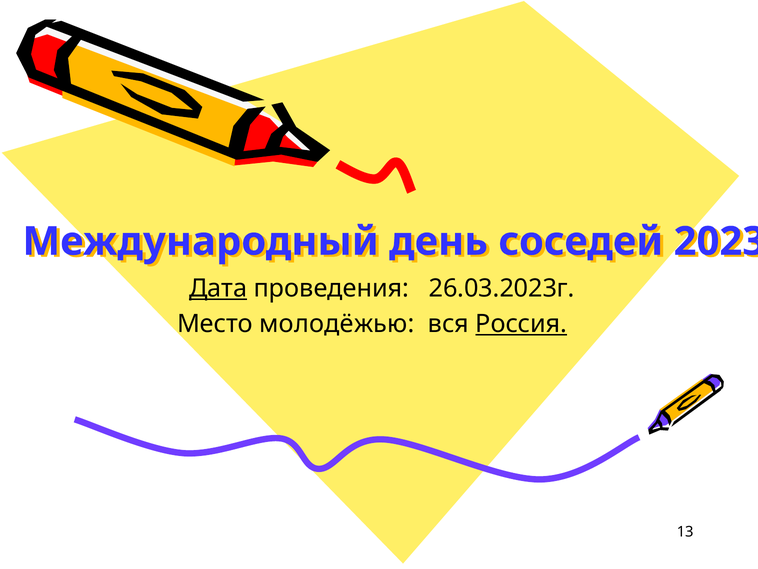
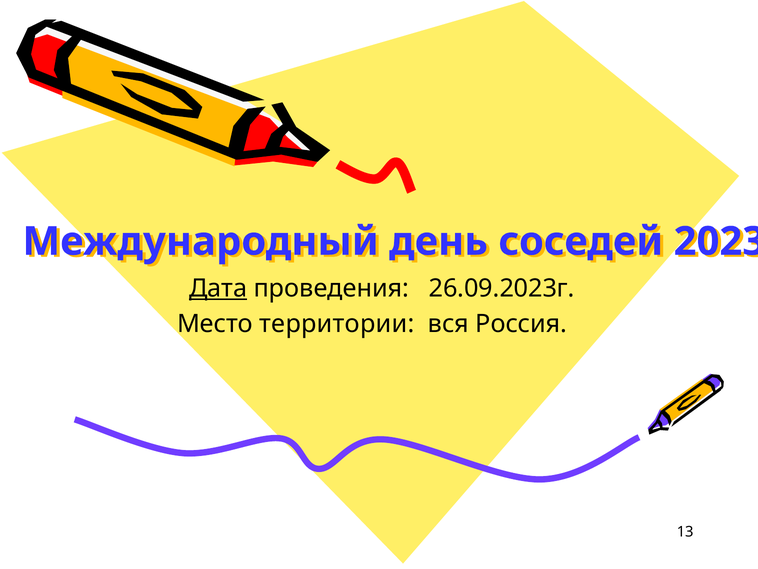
26.03.2023г: 26.03.2023г -> 26.09.2023г
молодёжью: молодёжью -> территории
Россия underline: present -> none
